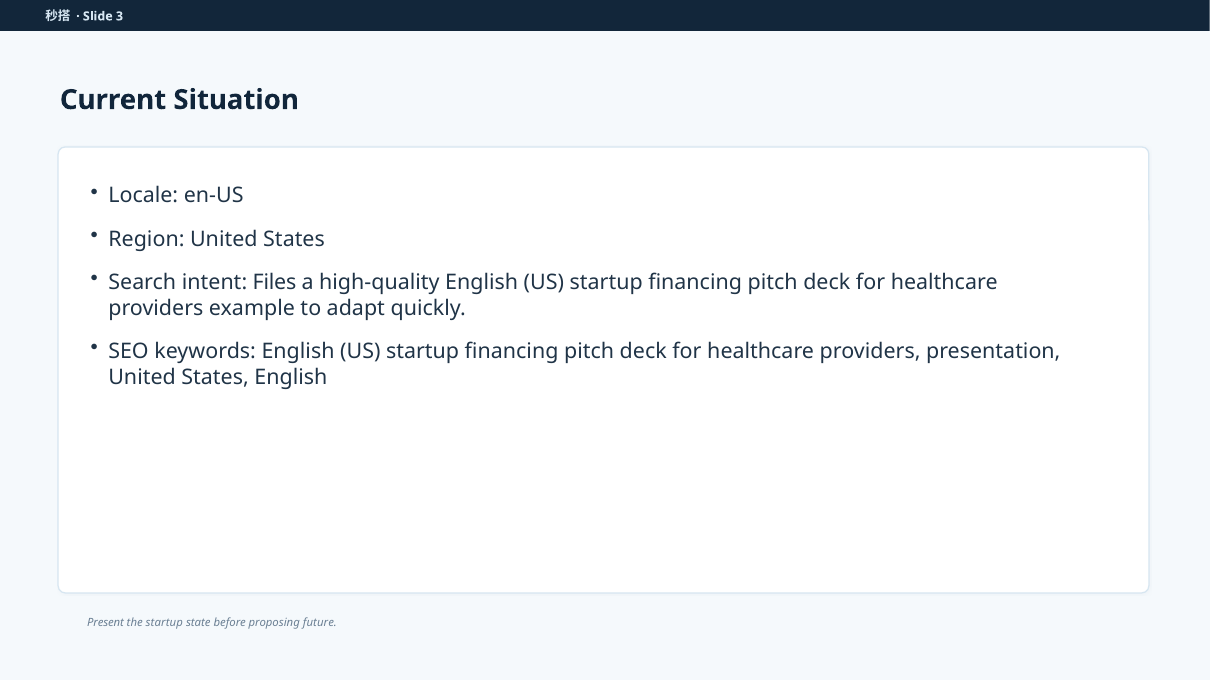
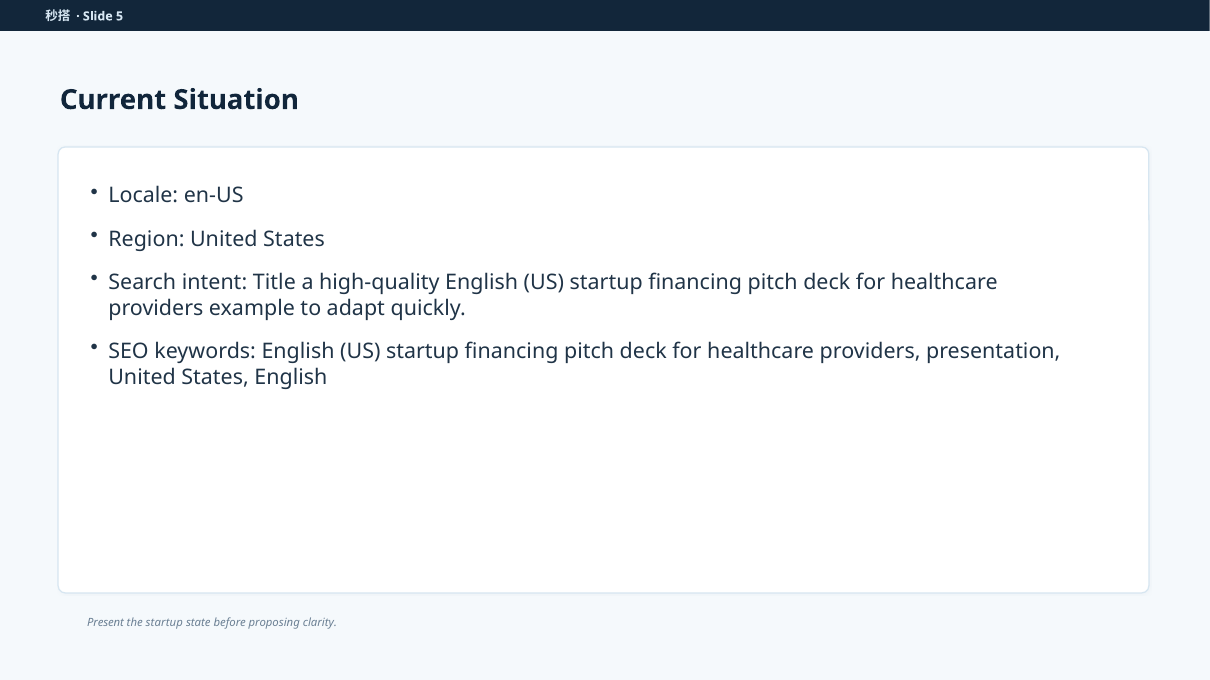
3: 3 -> 5
Files: Files -> Title
future: future -> clarity
